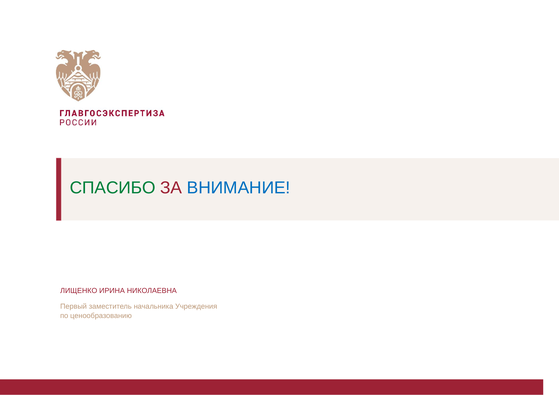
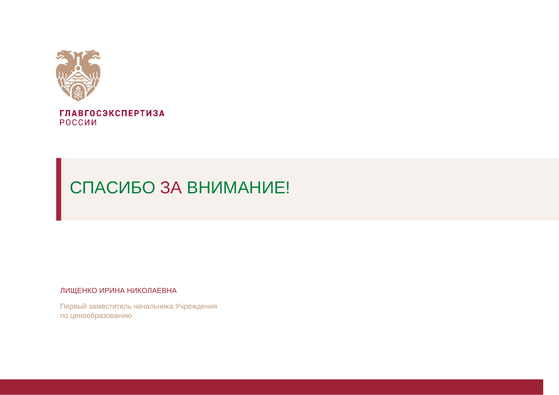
ВНИМАНИЕ colour: blue -> green
